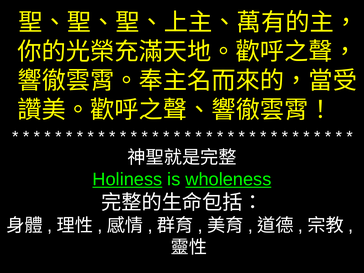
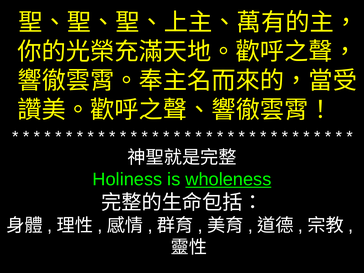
Holiness underline: present -> none
